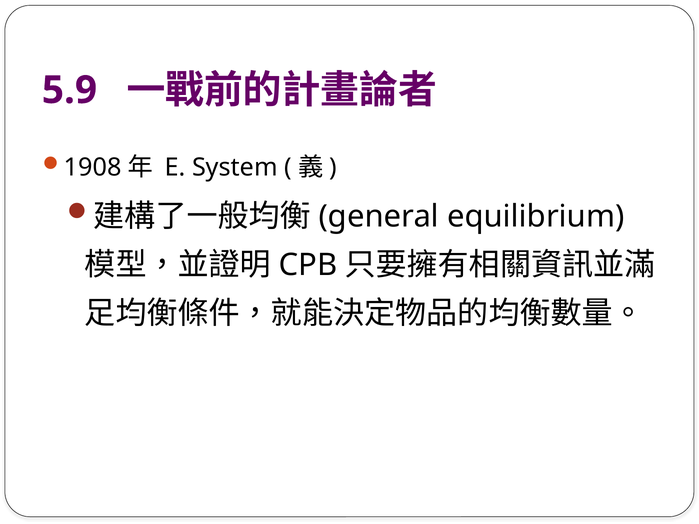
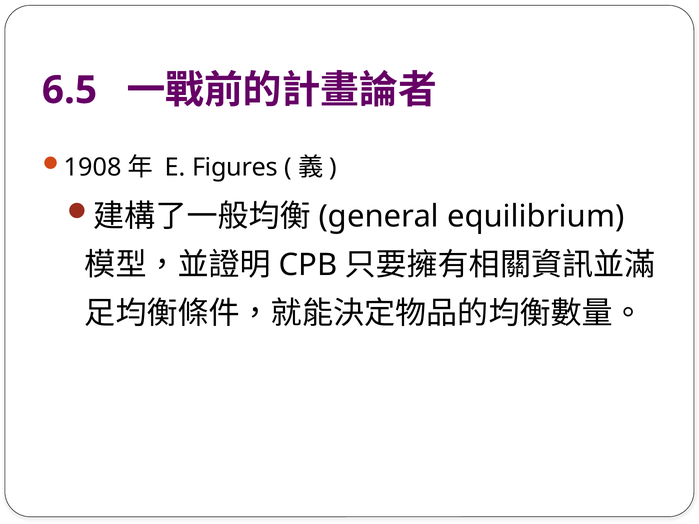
5.9: 5.9 -> 6.5
System: System -> Figures
